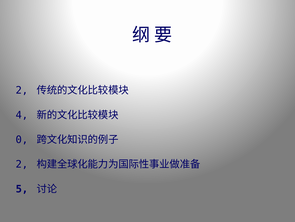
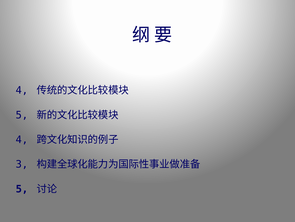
2 at (22, 90): 2 -> 4
4 at (22, 115): 4 -> 5
0 at (22, 139): 0 -> 4
2 at (22, 164): 2 -> 3
